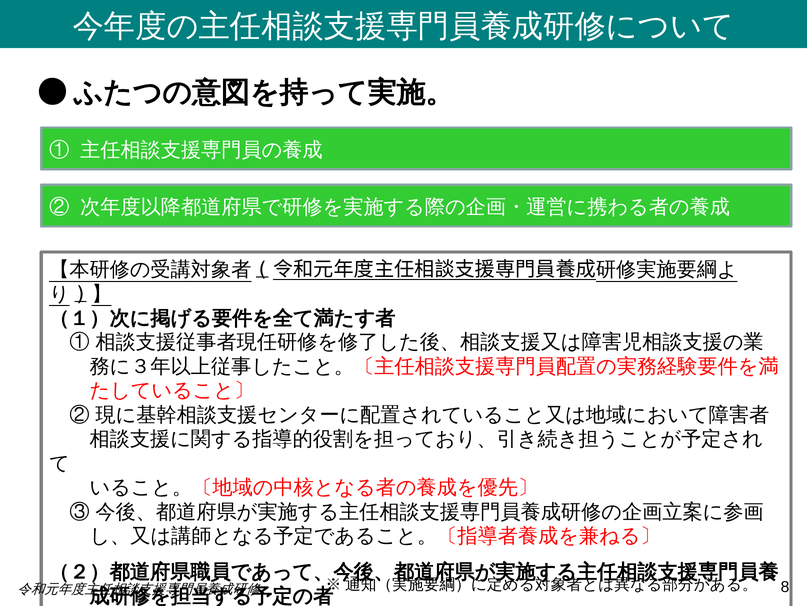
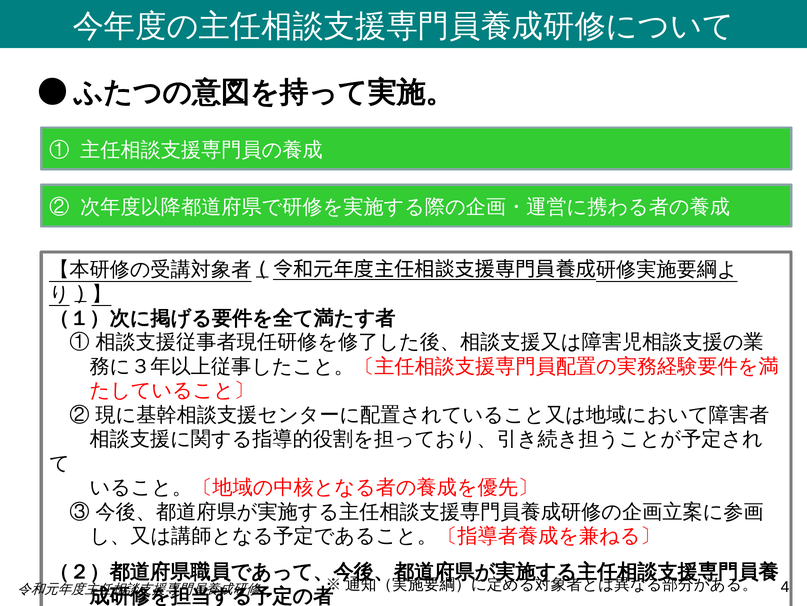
8: 8 -> 4
